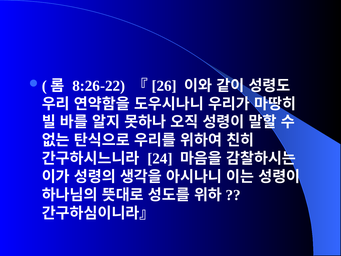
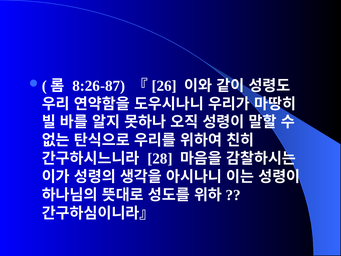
8:26-22: 8:26-22 -> 8:26-87
24: 24 -> 28
